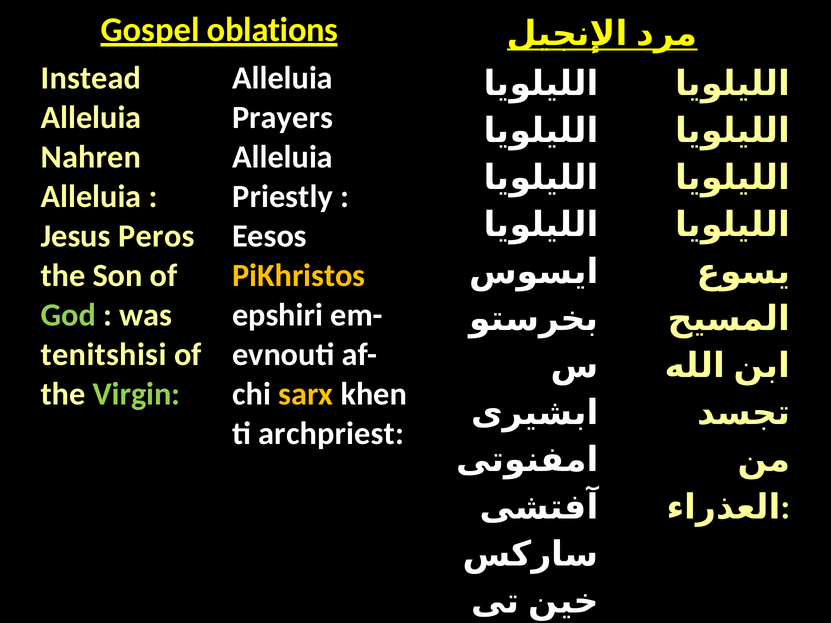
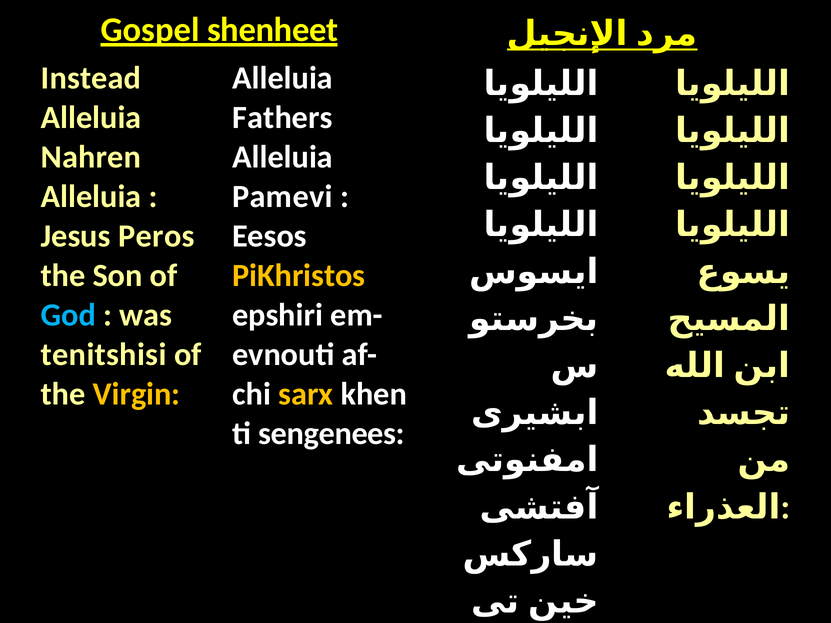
oblations: oblations -> shenheet
Prayers: Prayers -> Fathers
Priestly: Priestly -> Pamevi
God colour: light green -> light blue
Virgin colour: light green -> yellow
archpriest: archpriest -> sengenees
